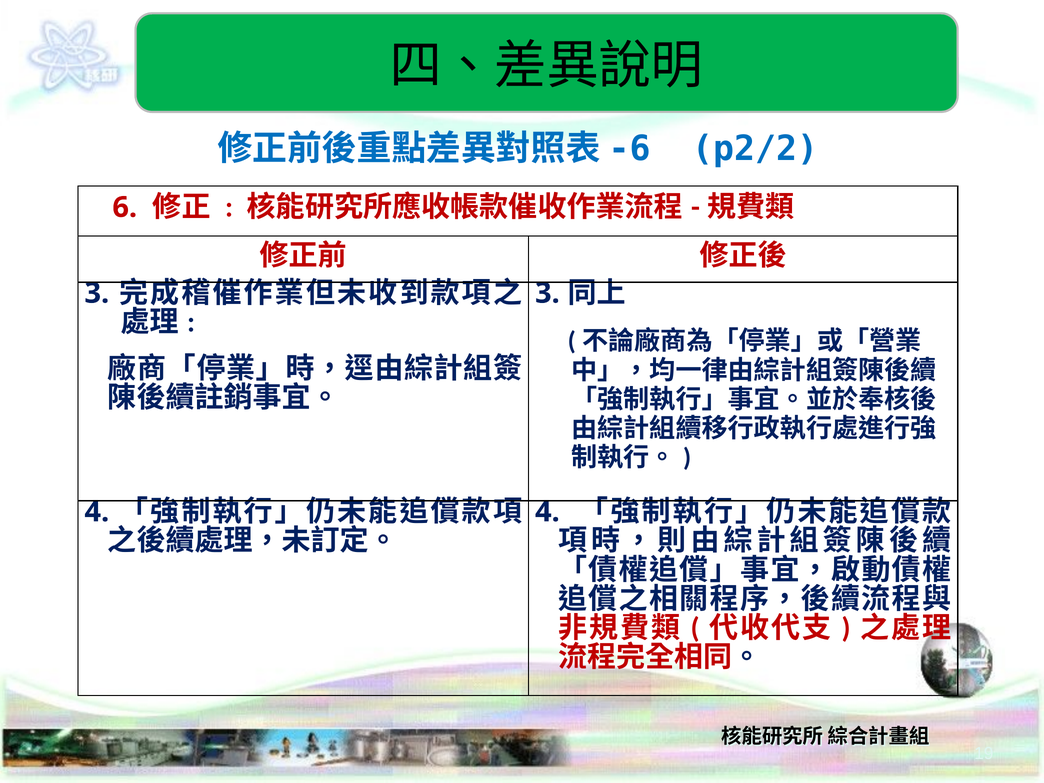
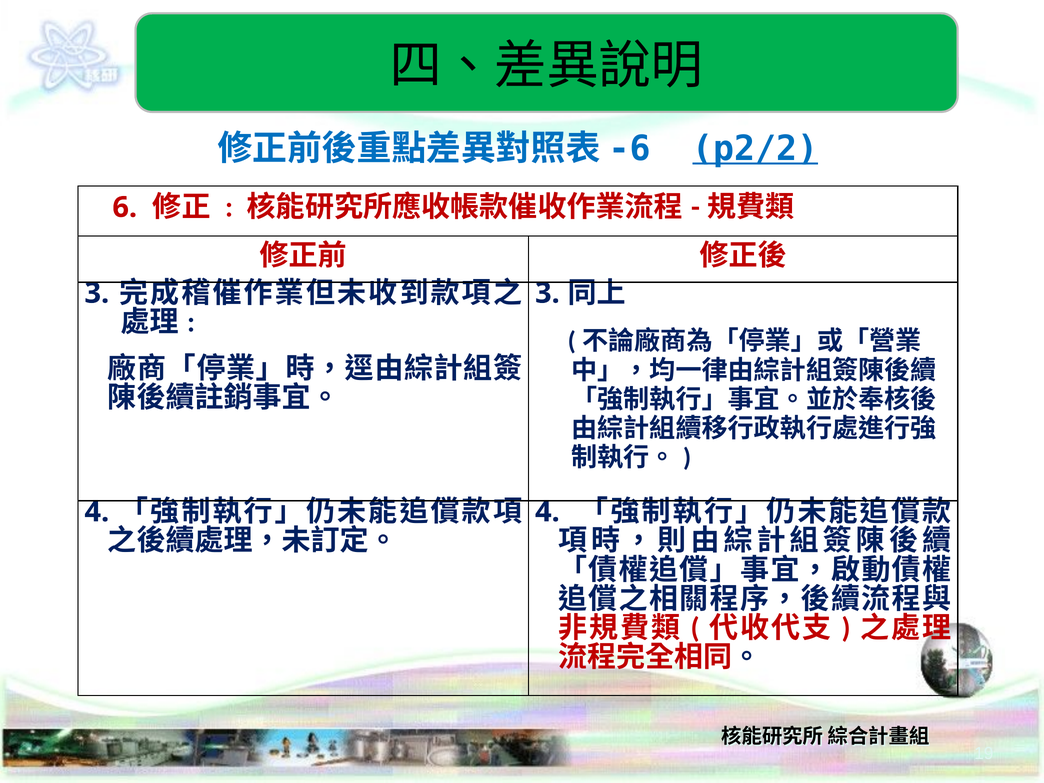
p2/2 underline: none -> present
